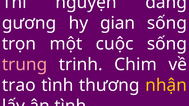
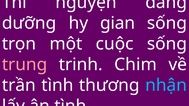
gương: gương -> dưỡng
trao: trao -> trần
nhận colour: yellow -> light blue
